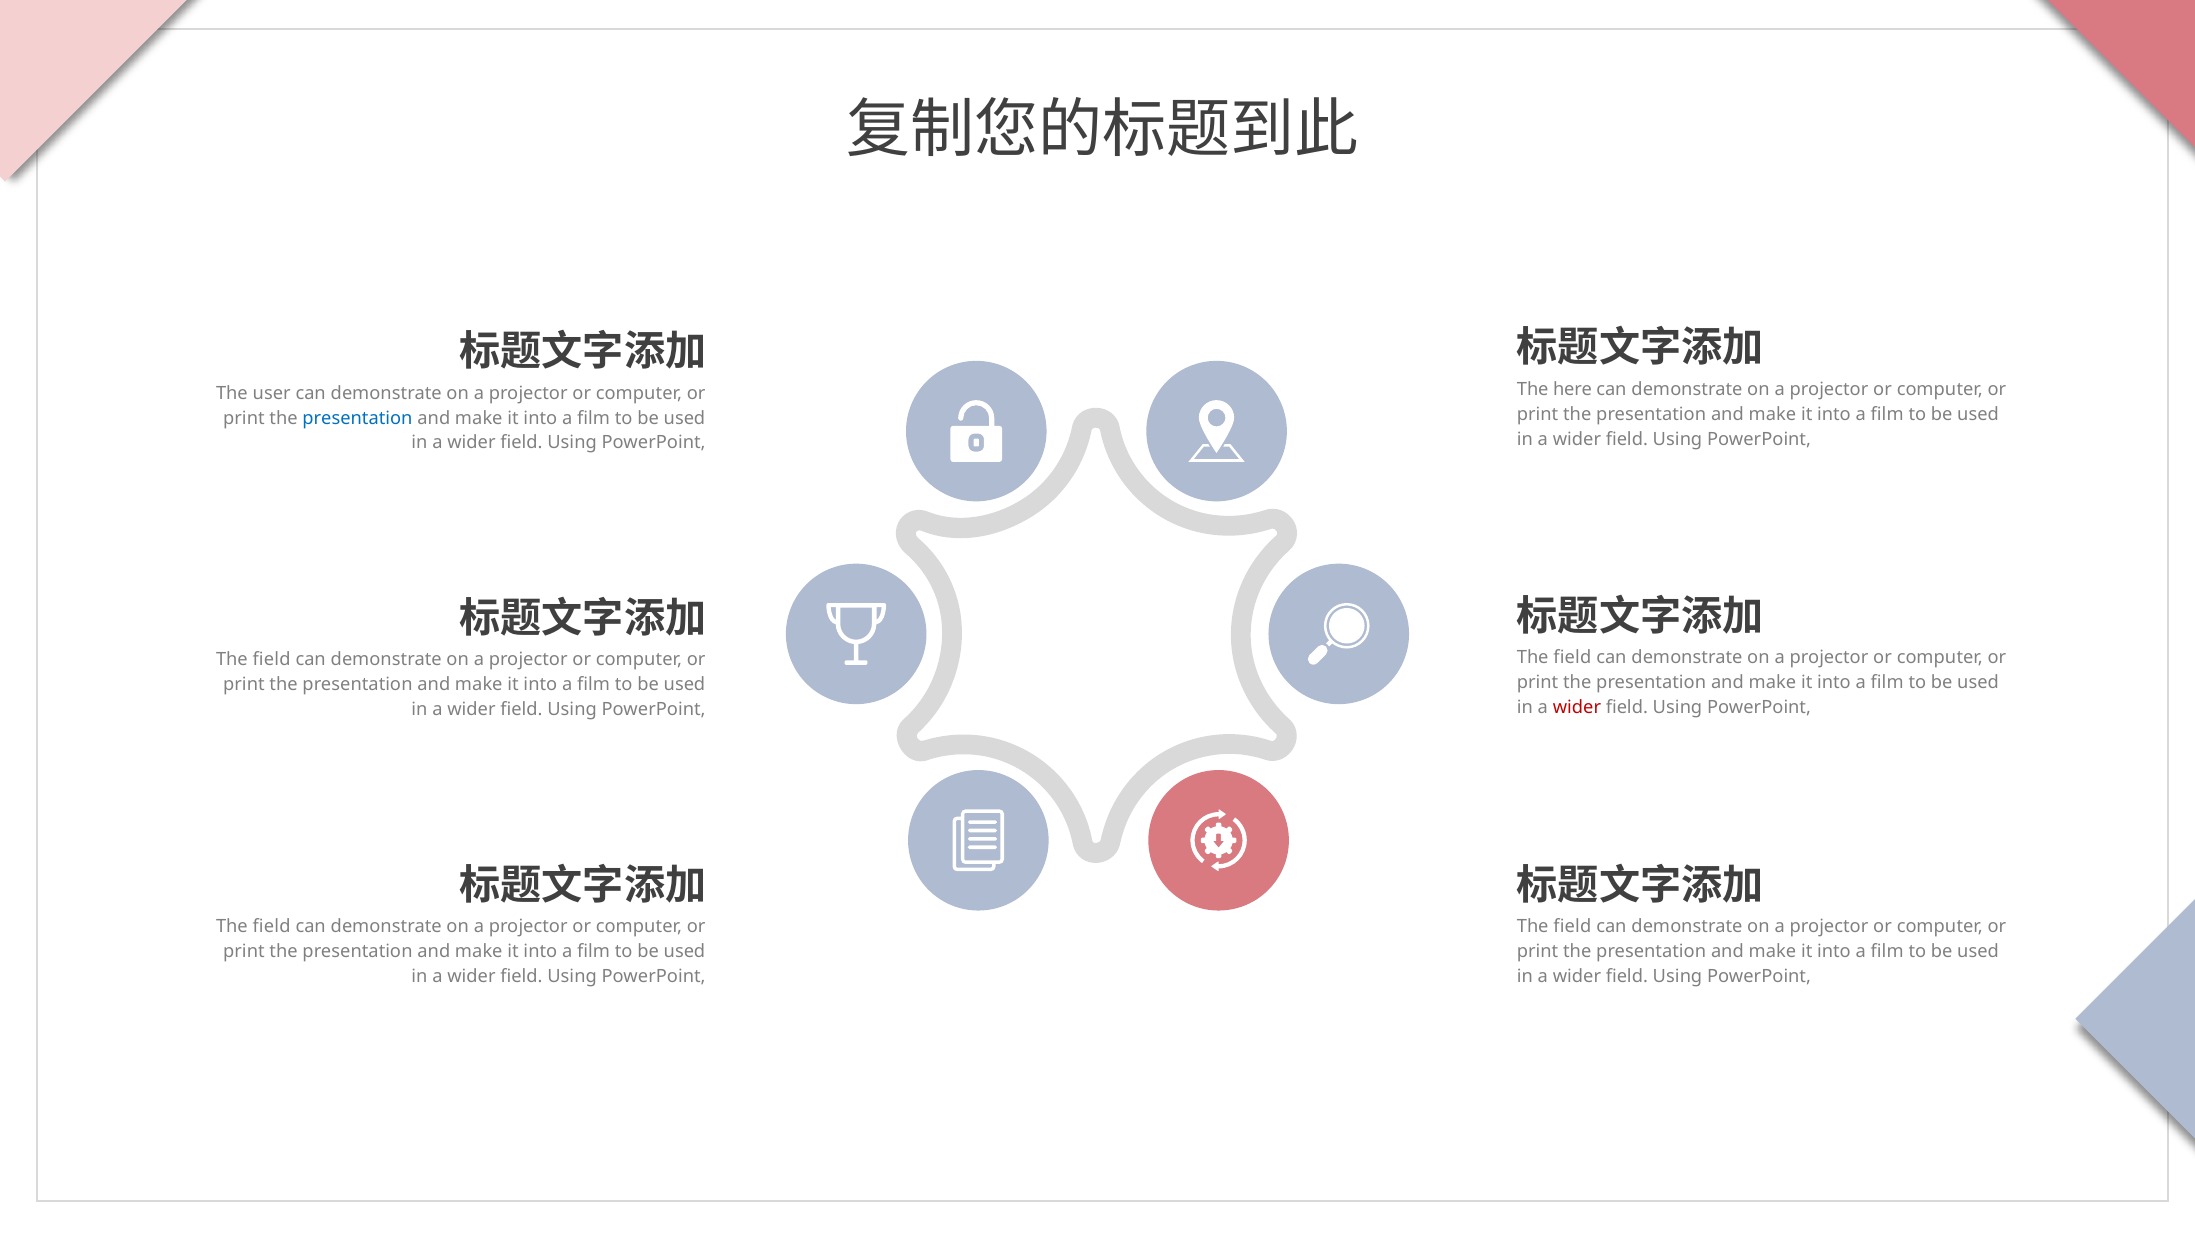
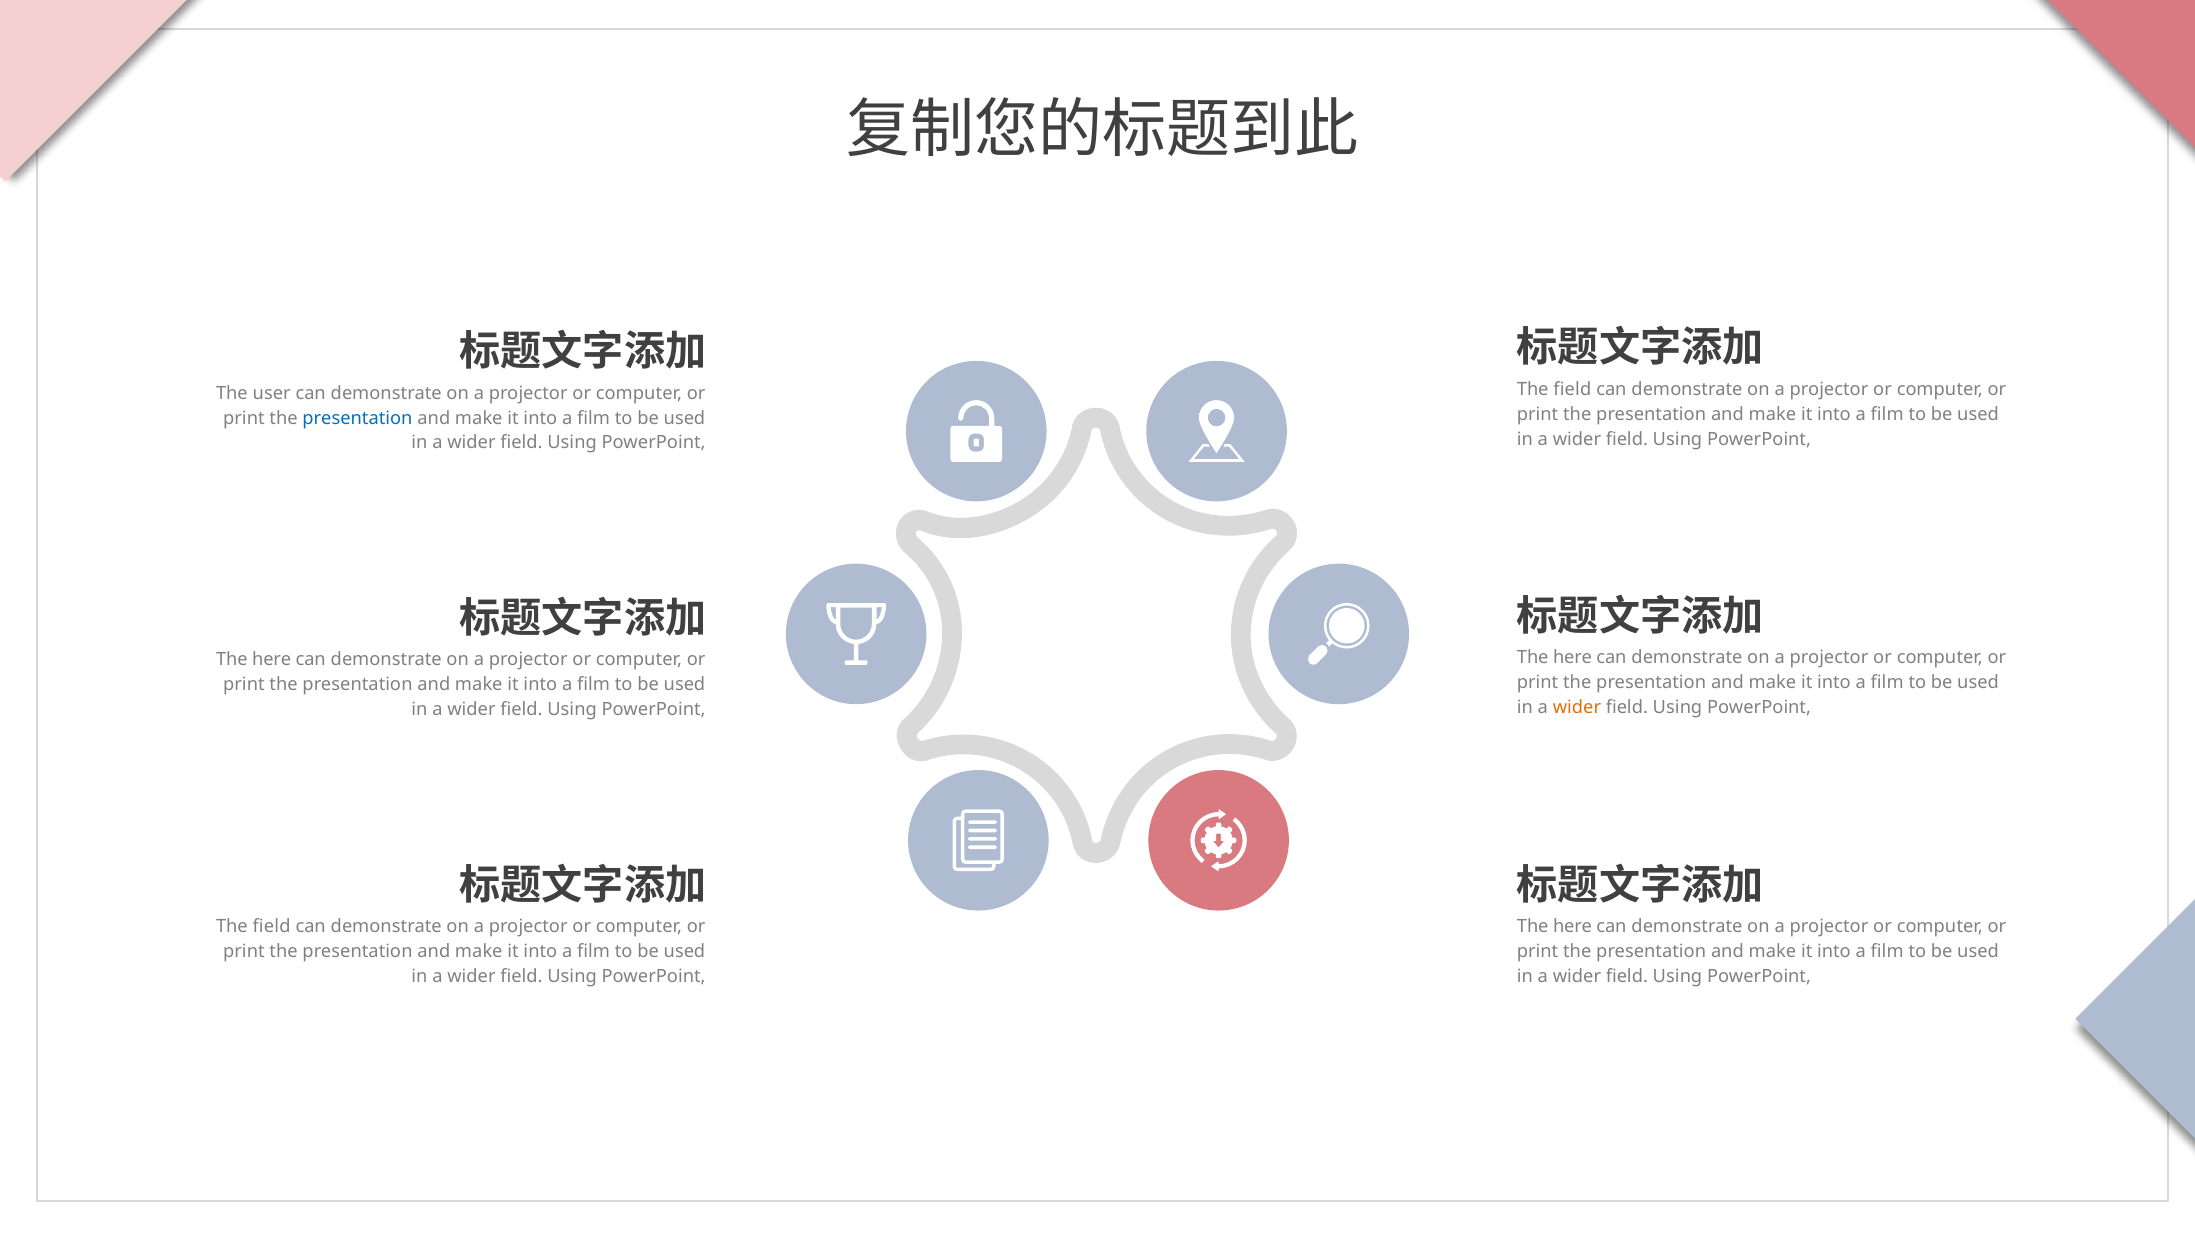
here at (1572, 389): here -> field
field at (1572, 658): field -> here
field at (272, 660): field -> here
wider at (1577, 708) colour: red -> orange
field at (1572, 927): field -> here
